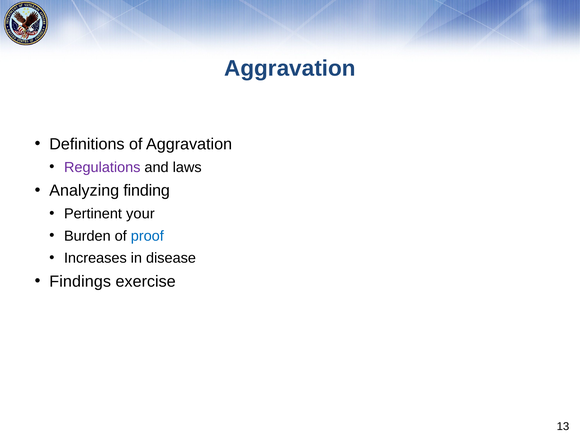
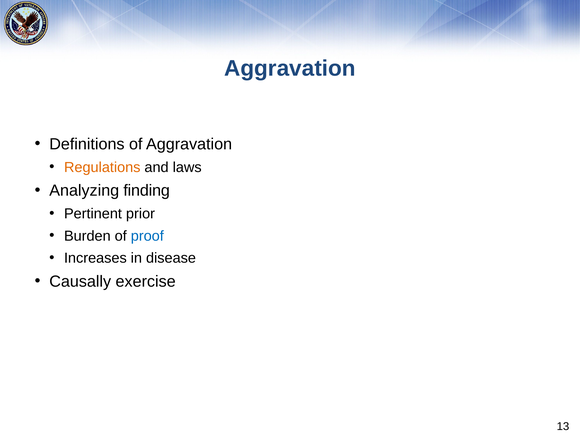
Regulations colour: purple -> orange
your: your -> prior
Findings: Findings -> Causally
